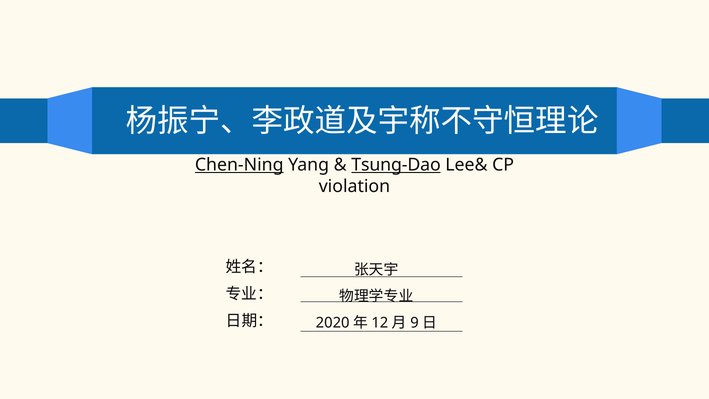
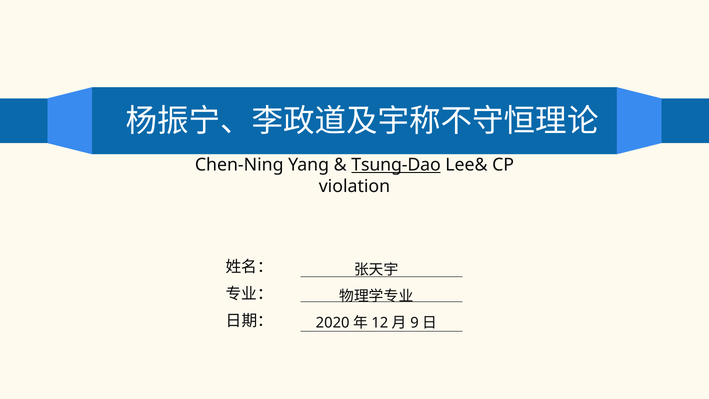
Chen-Ning underline: present -> none
